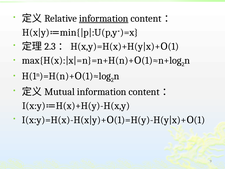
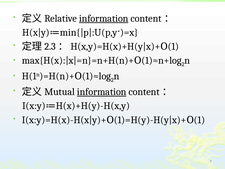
information at (102, 92) underline: none -> present
